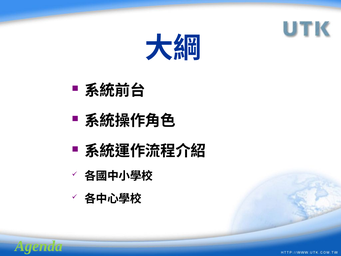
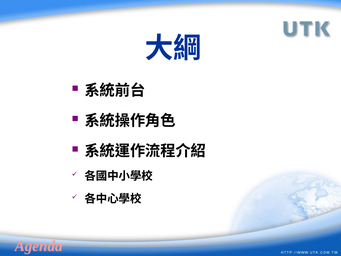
Agenda colour: light green -> pink
